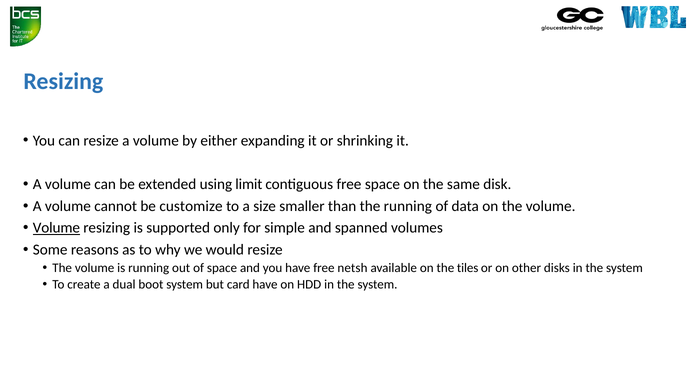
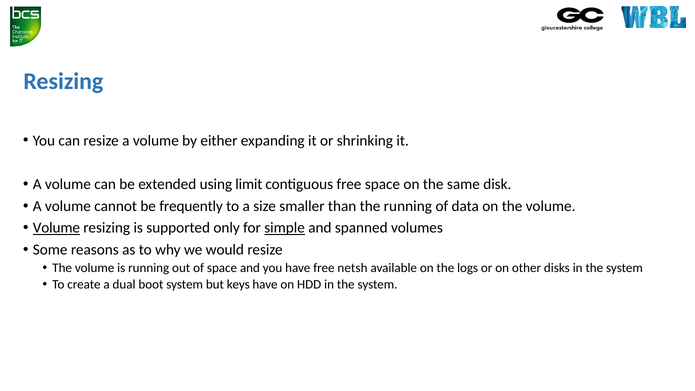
customize: customize -> frequently
simple underline: none -> present
tiles: tiles -> logs
card: card -> keys
